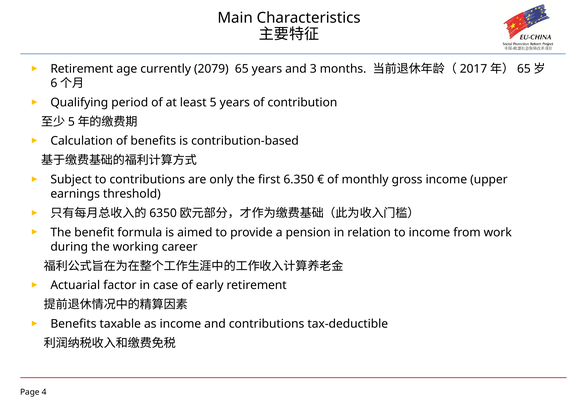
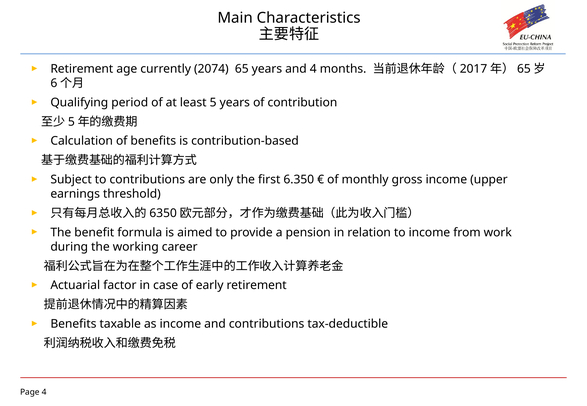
2079: 2079 -> 2074
and 3: 3 -> 4
